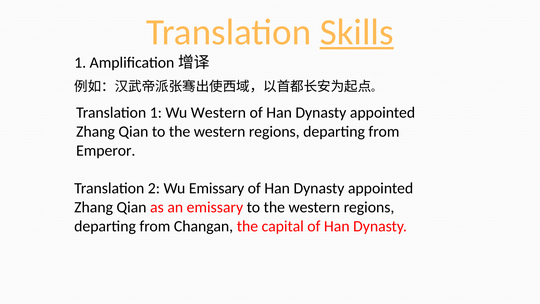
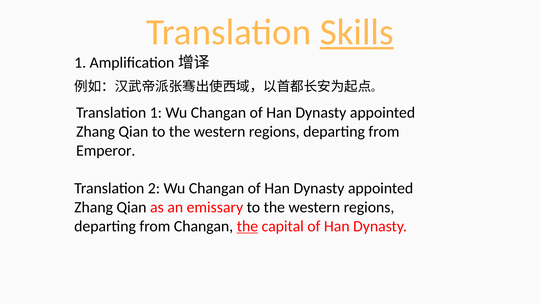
1 Wu Western: Western -> Changan
2 Wu Emissary: Emissary -> Changan
the at (247, 226) underline: none -> present
